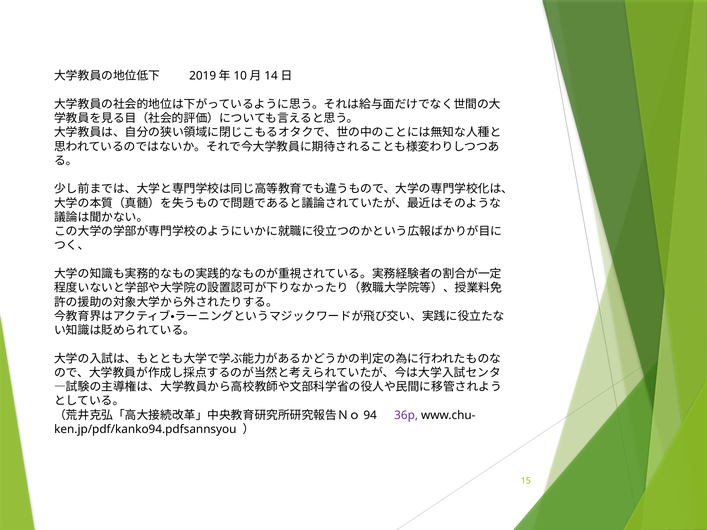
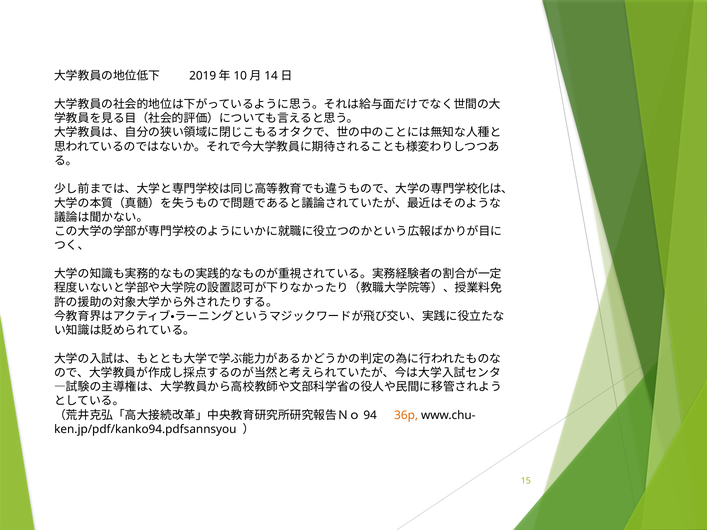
36p colour: purple -> orange
